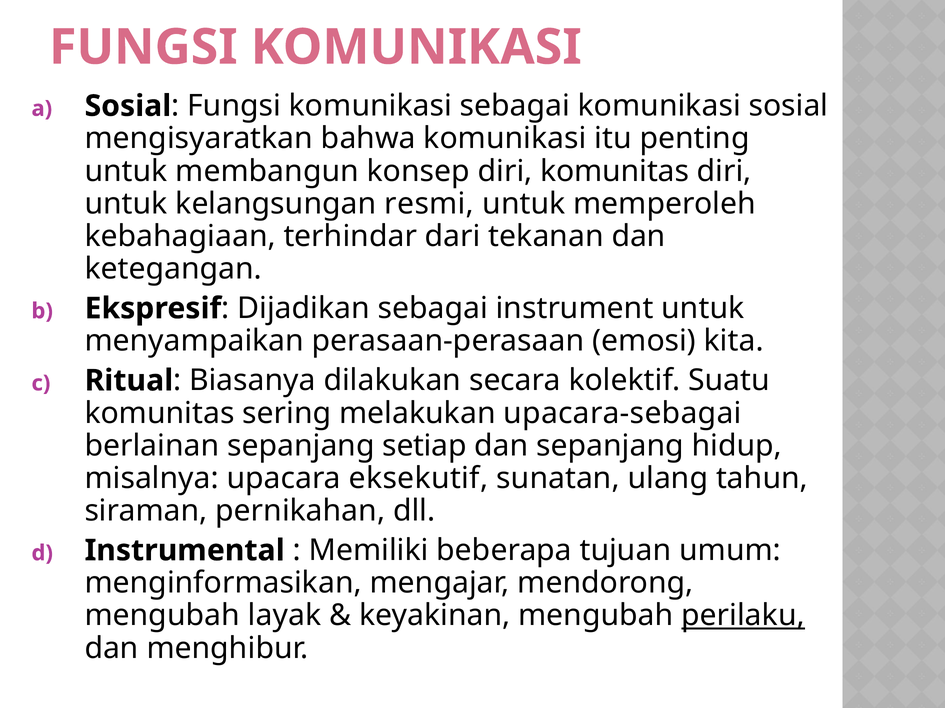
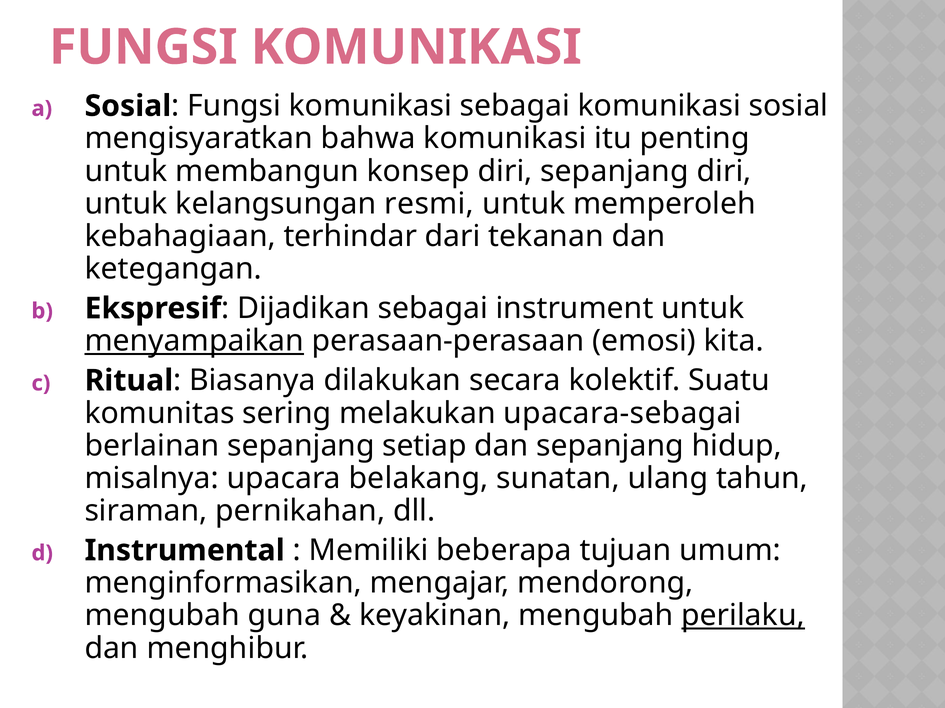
diri komunitas: komunitas -> sepanjang
menyampaikan underline: none -> present
eksekutif: eksekutif -> belakang
layak: layak -> guna
